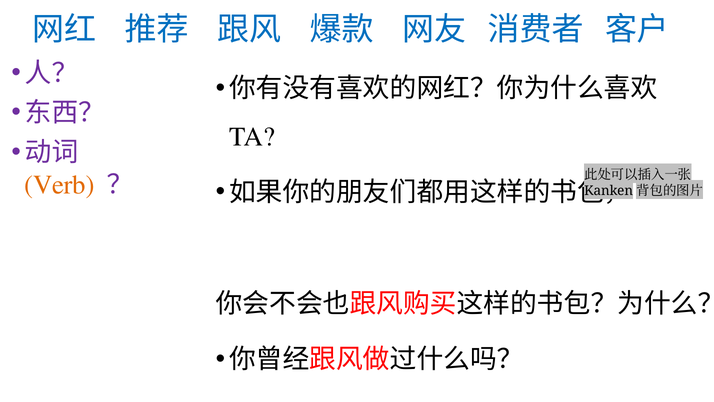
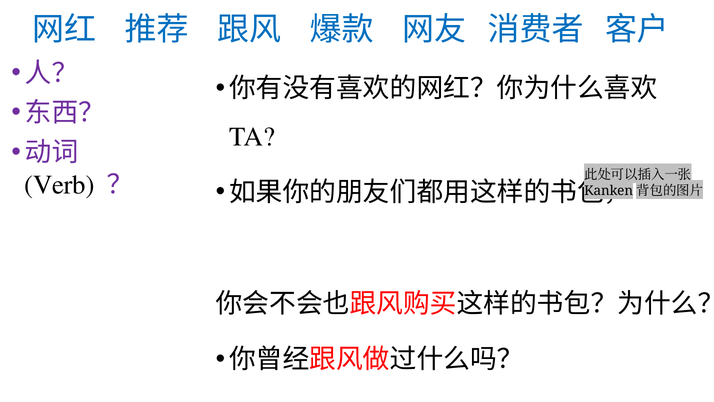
Verb colour: orange -> black
